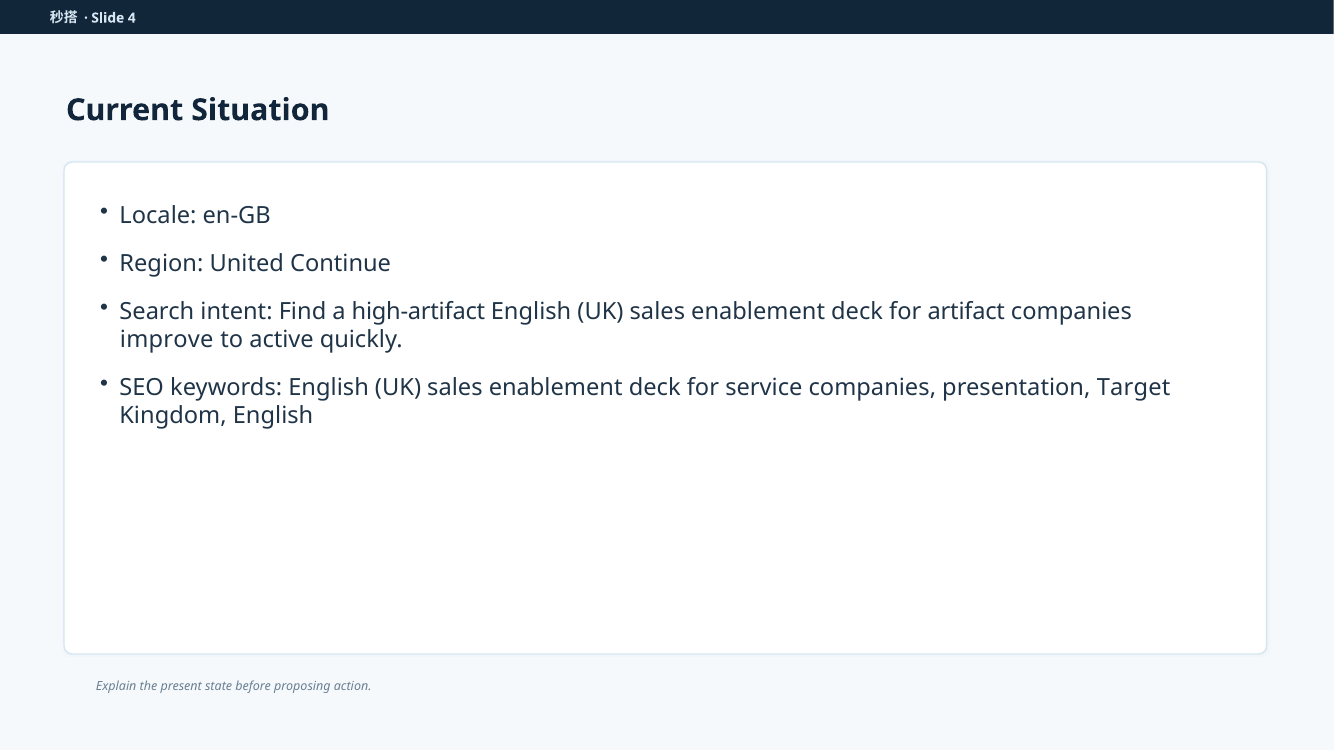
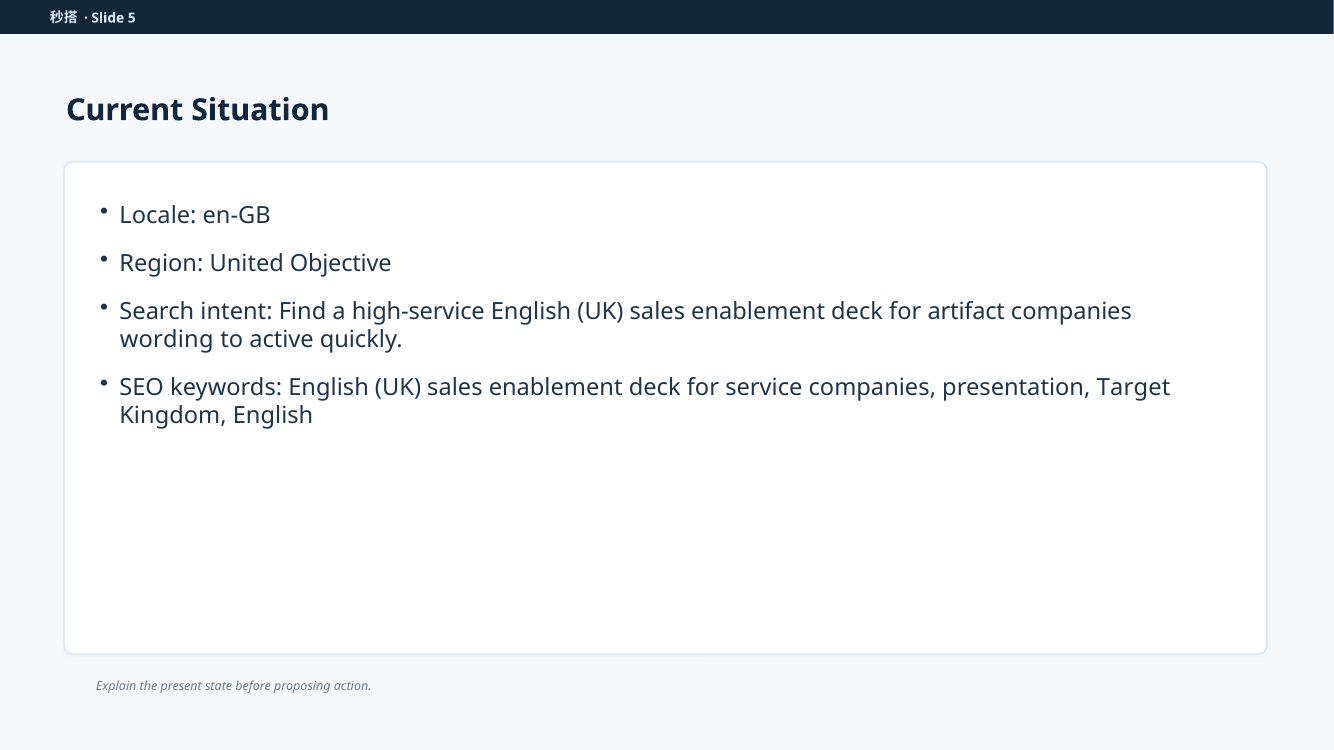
4: 4 -> 5
Continue: Continue -> Objective
high-artifact: high-artifact -> high-service
improve: improve -> wording
